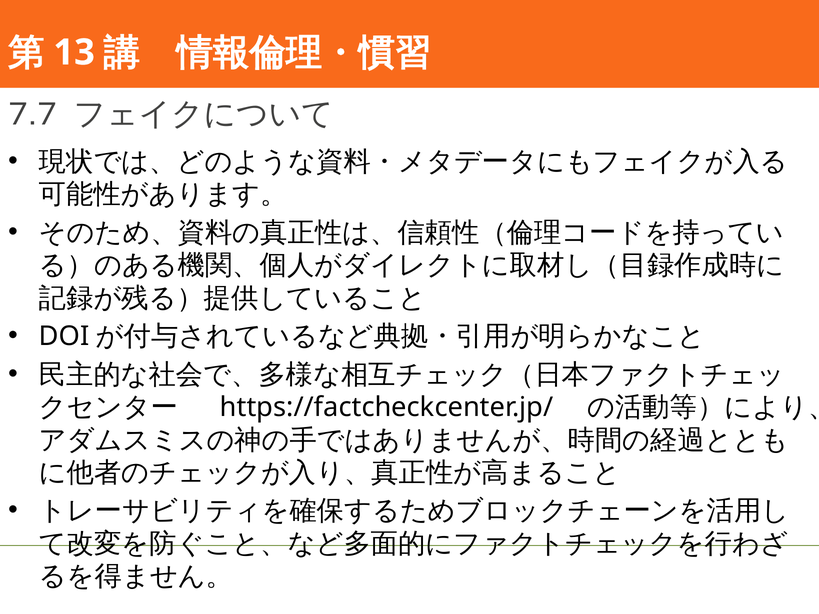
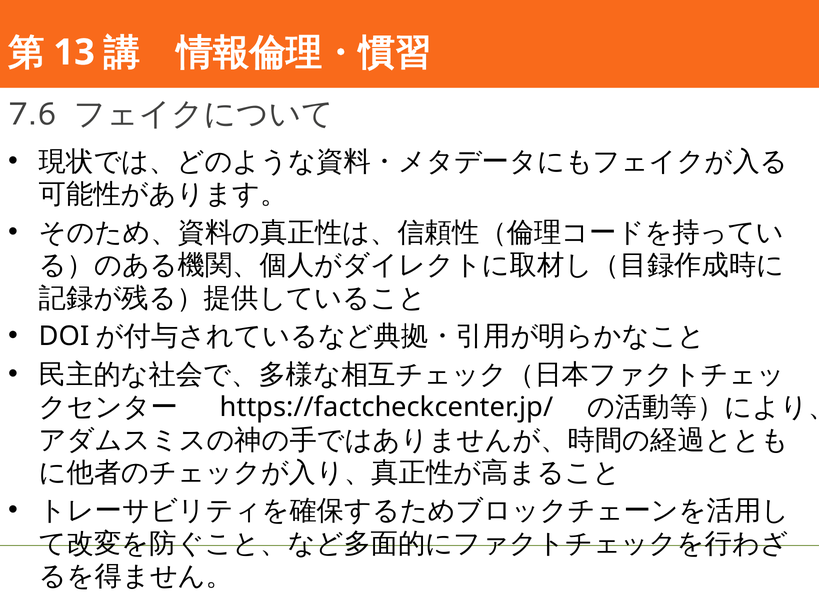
7.7: 7.7 -> 7.6
